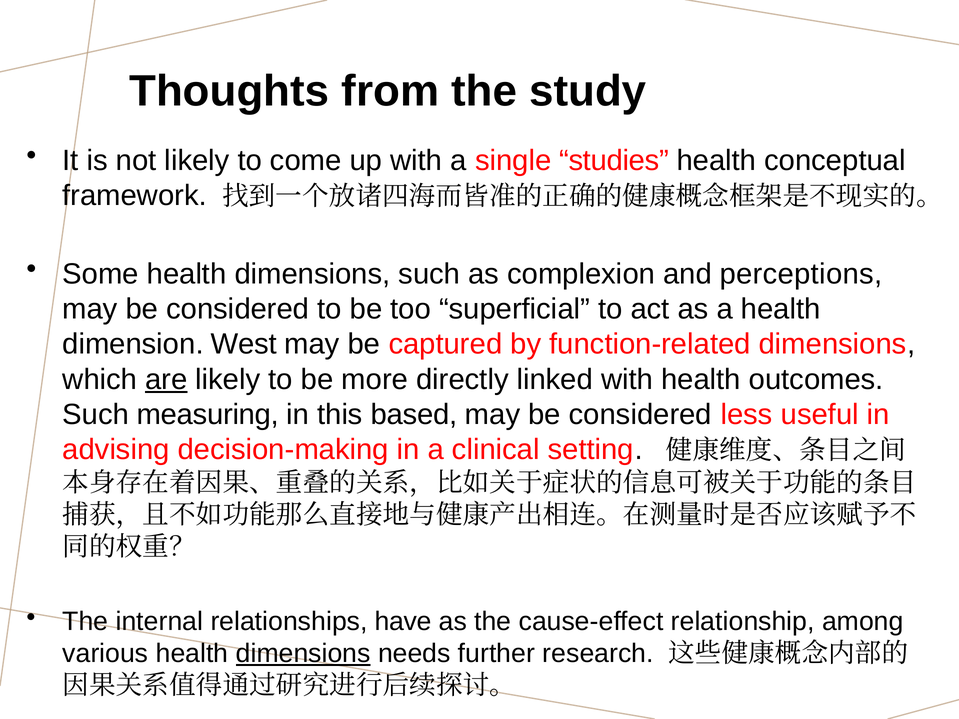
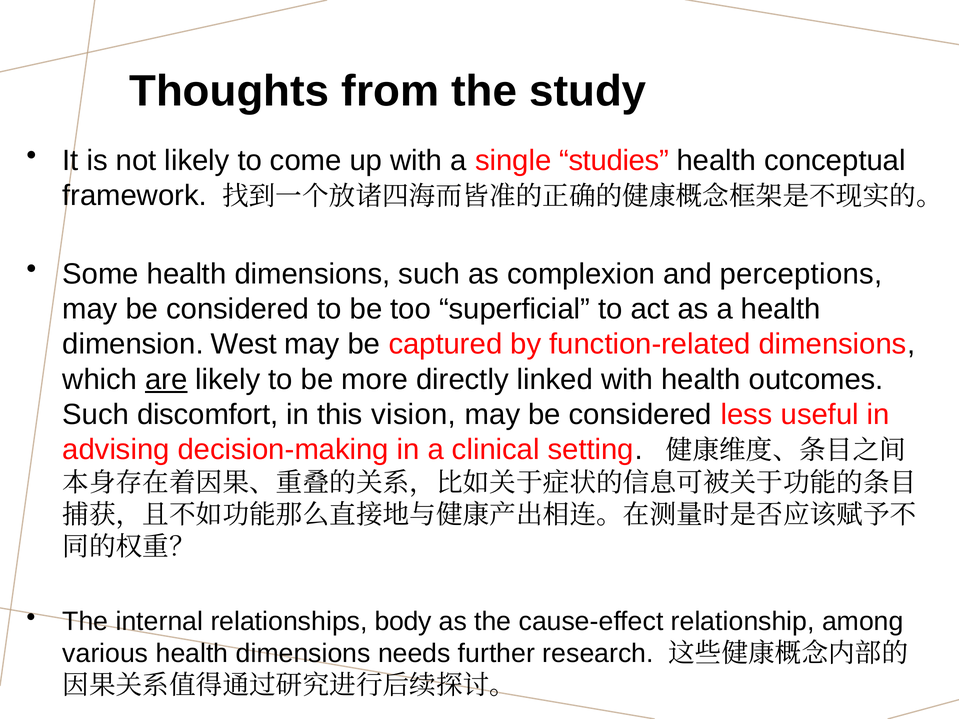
measuring: measuring -> discomfort
based: based -> vision
have: have -> body
dimensions at (303, 654) underline: present -> none
